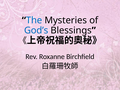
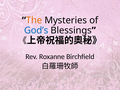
The colour: blue -> orange
